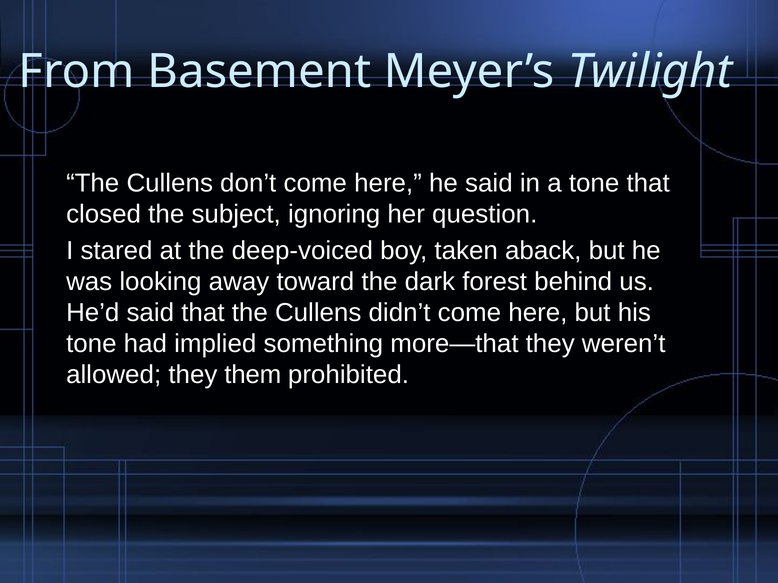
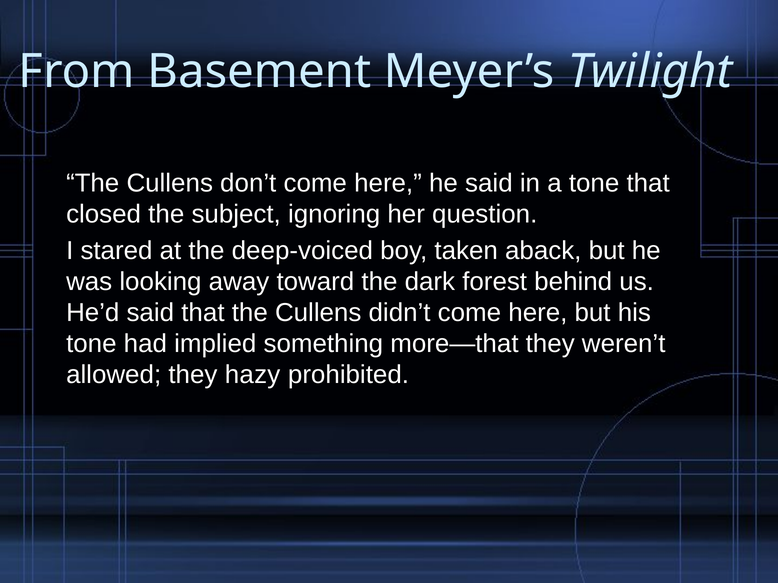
them: them -> hazy
